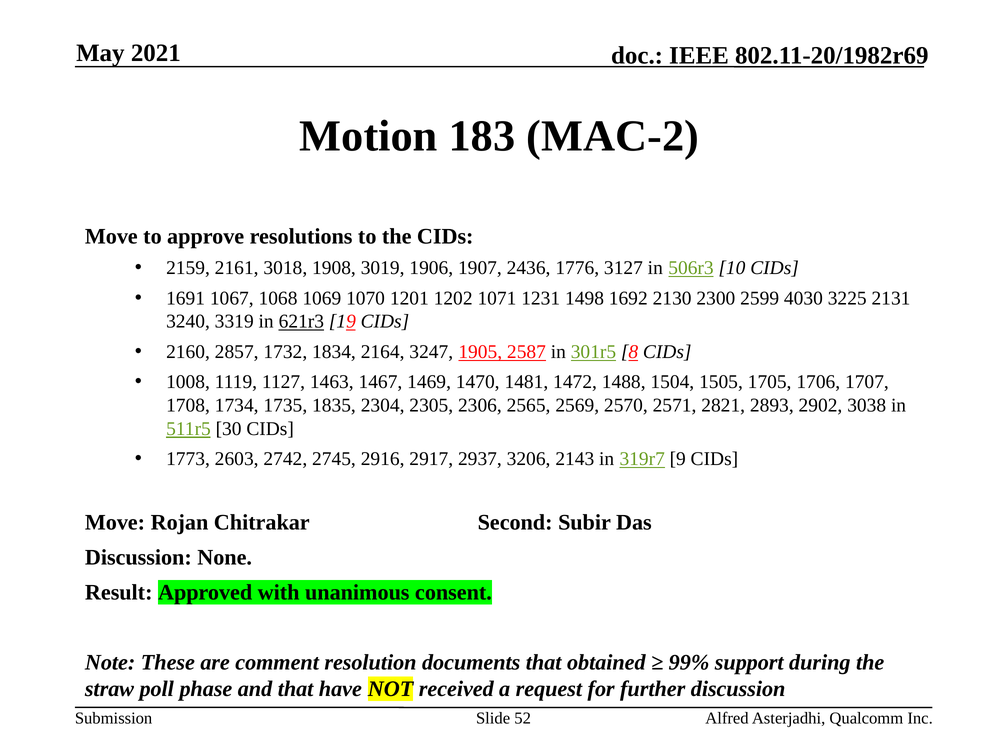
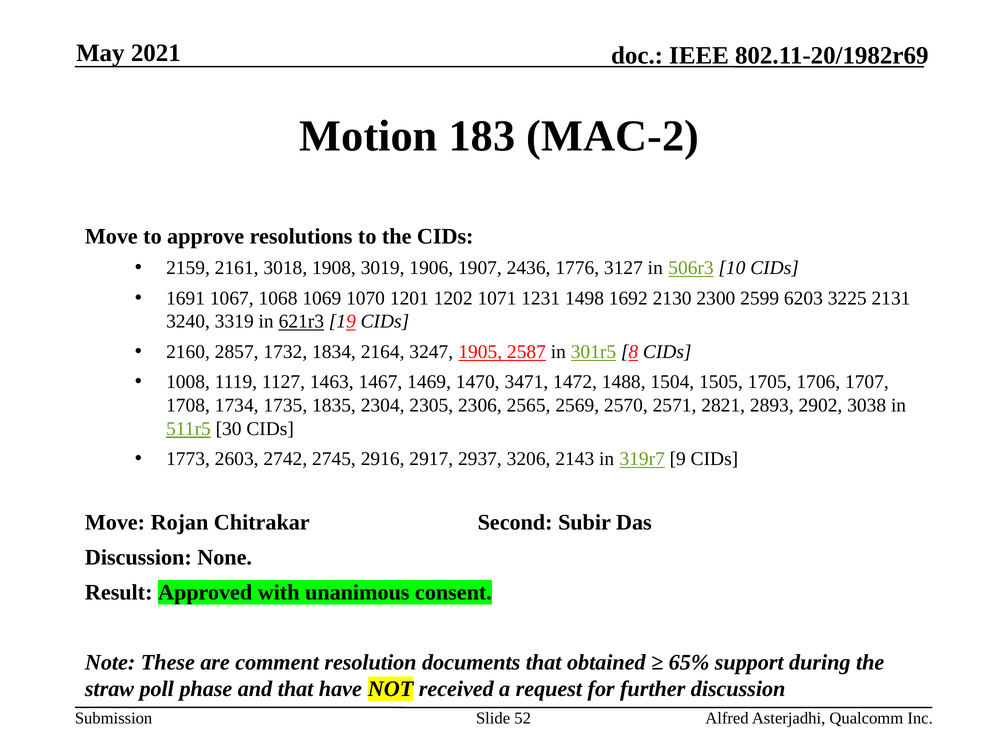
4030: 4030 -> 6203
1481: 1481 -> 3471
99%: 99% -> 65%
